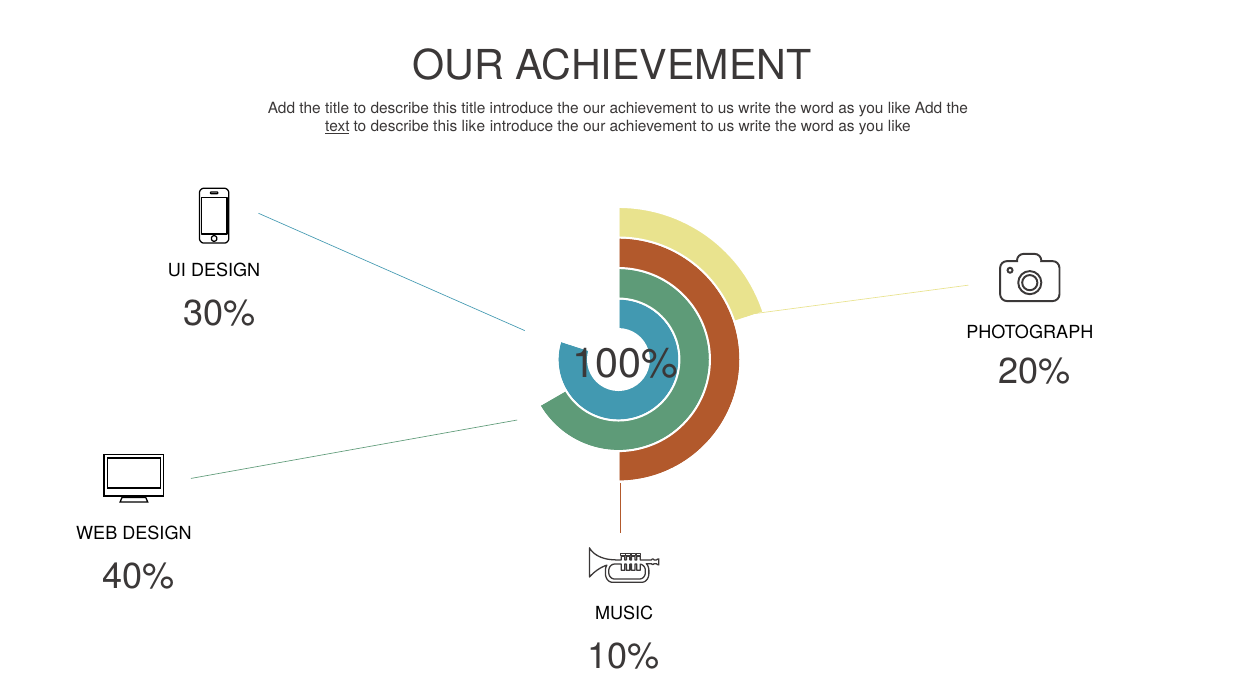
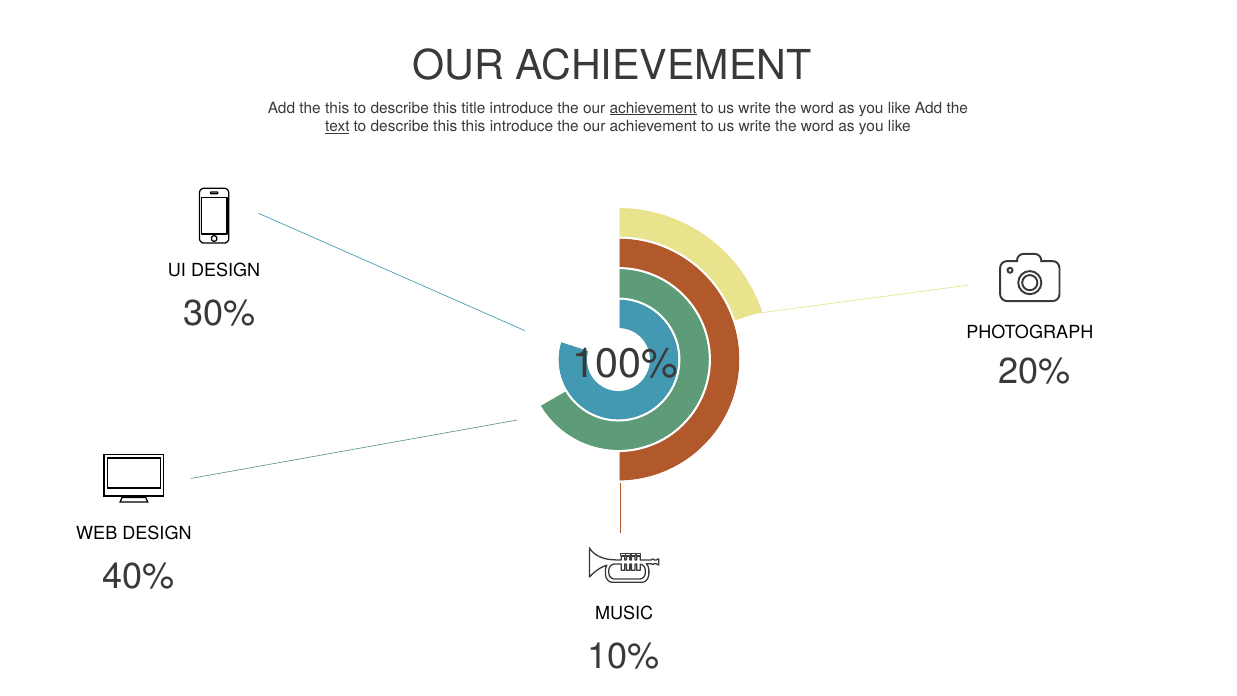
the title: title -> this
achievement at (653, 108) underline: none -> present
this like: like -> this
